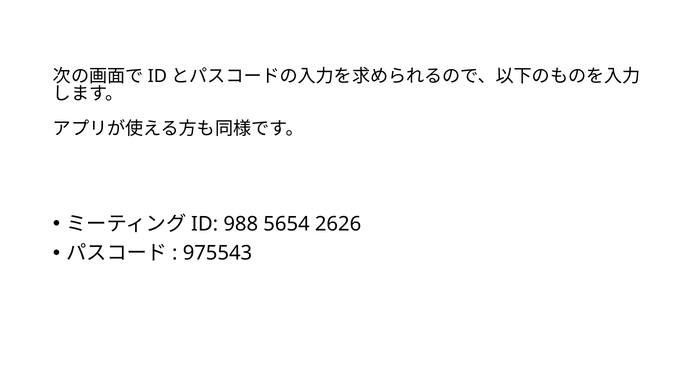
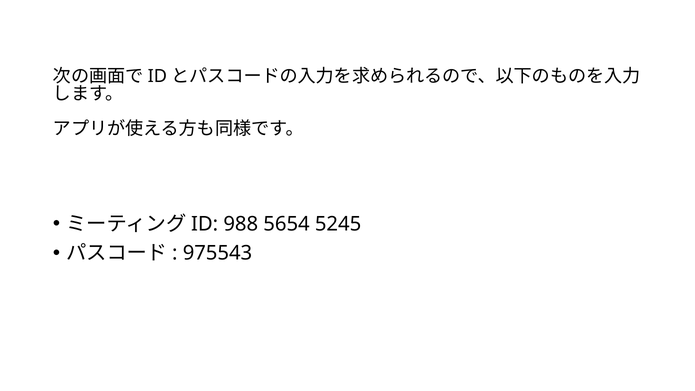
2626: 2626 -> 5245
